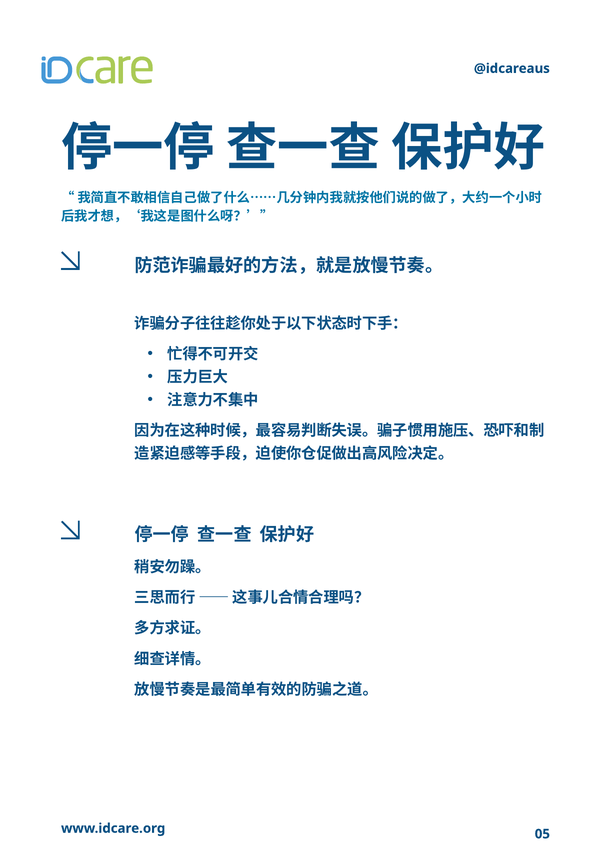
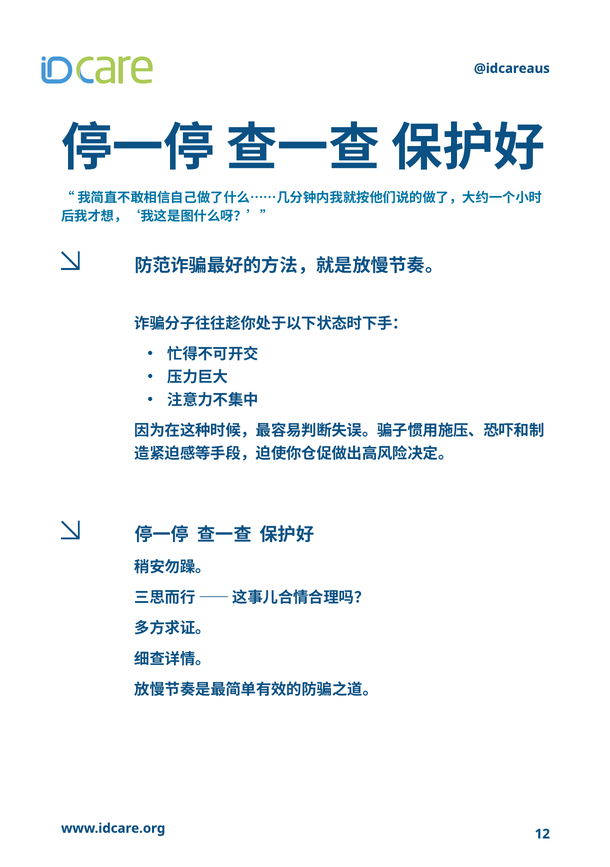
05: 05 -> 12
